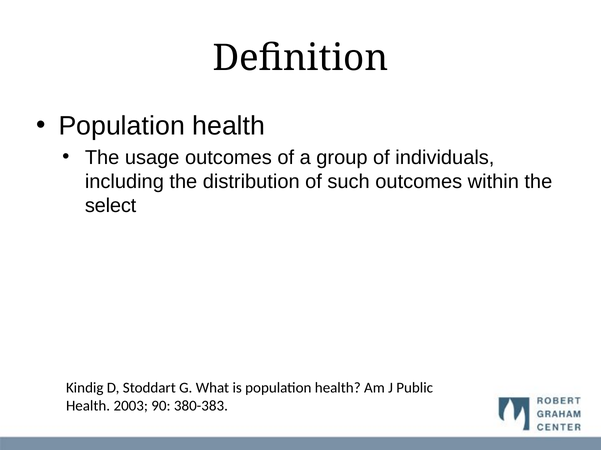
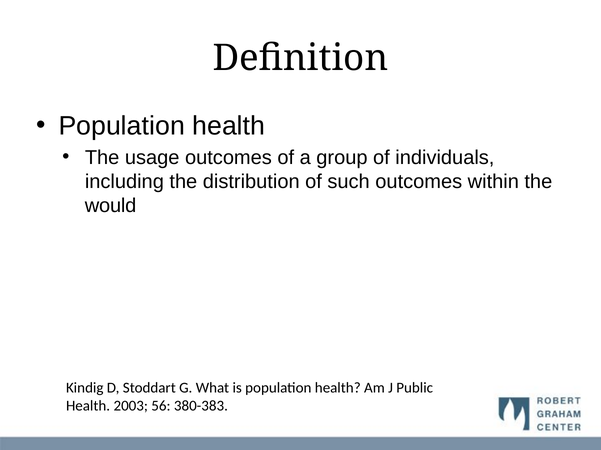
select: select -> would
90: 90 -> 56
